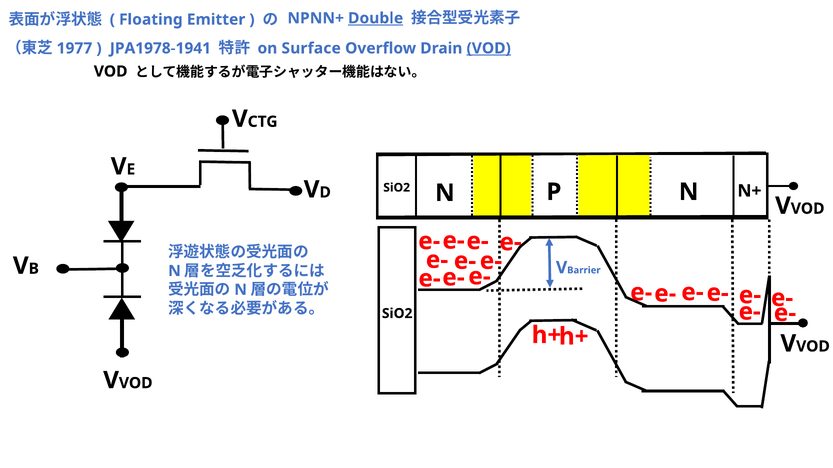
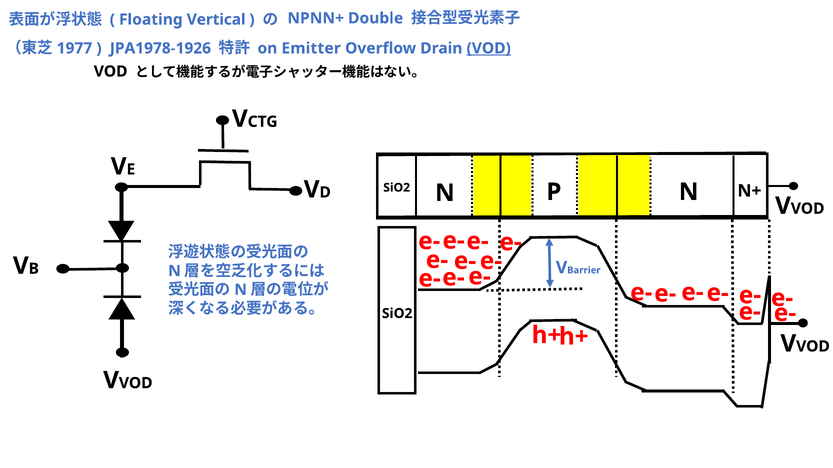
Emitter: Emitter -> Vertical
Double underline: present -> none
JPA1978-1941: JPA1978-1941 -> JPA1978-1926
Surface: Surface -> Emitter
